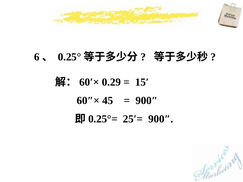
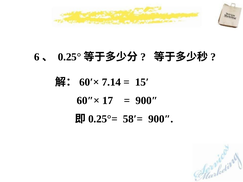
0.29: 0.29 -> 7.14
45: 45 -> 17
25′=: 25′= -> 58′=
